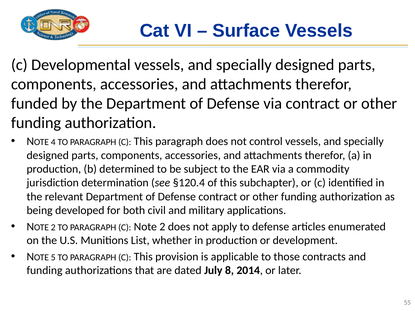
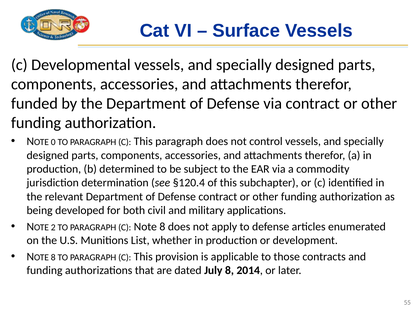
4: 4 -> 0
Note 2: 2 -> 8
5 at (53, 258): 5 -> 8
